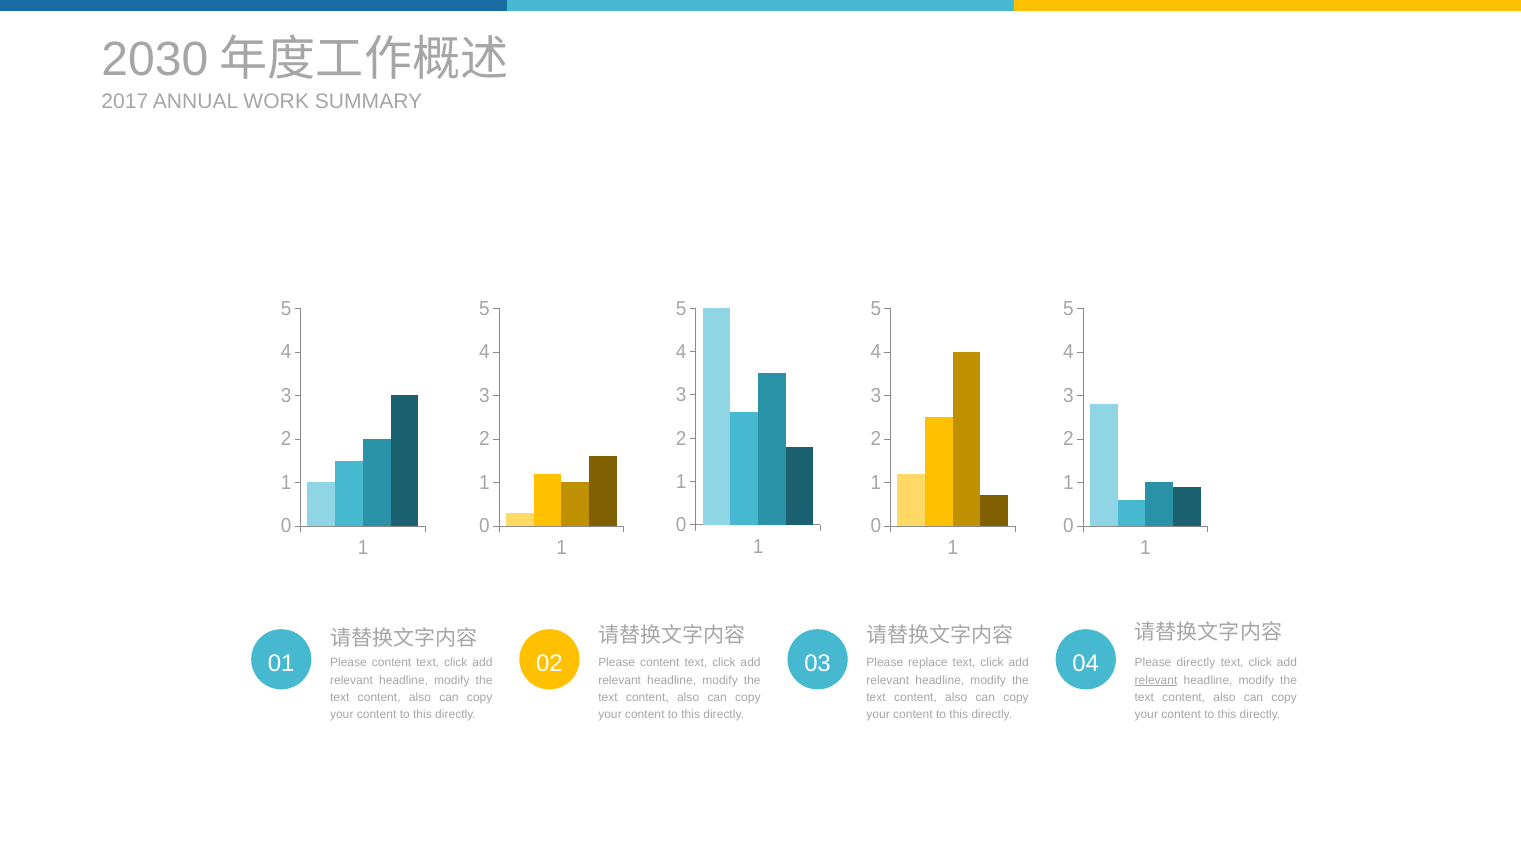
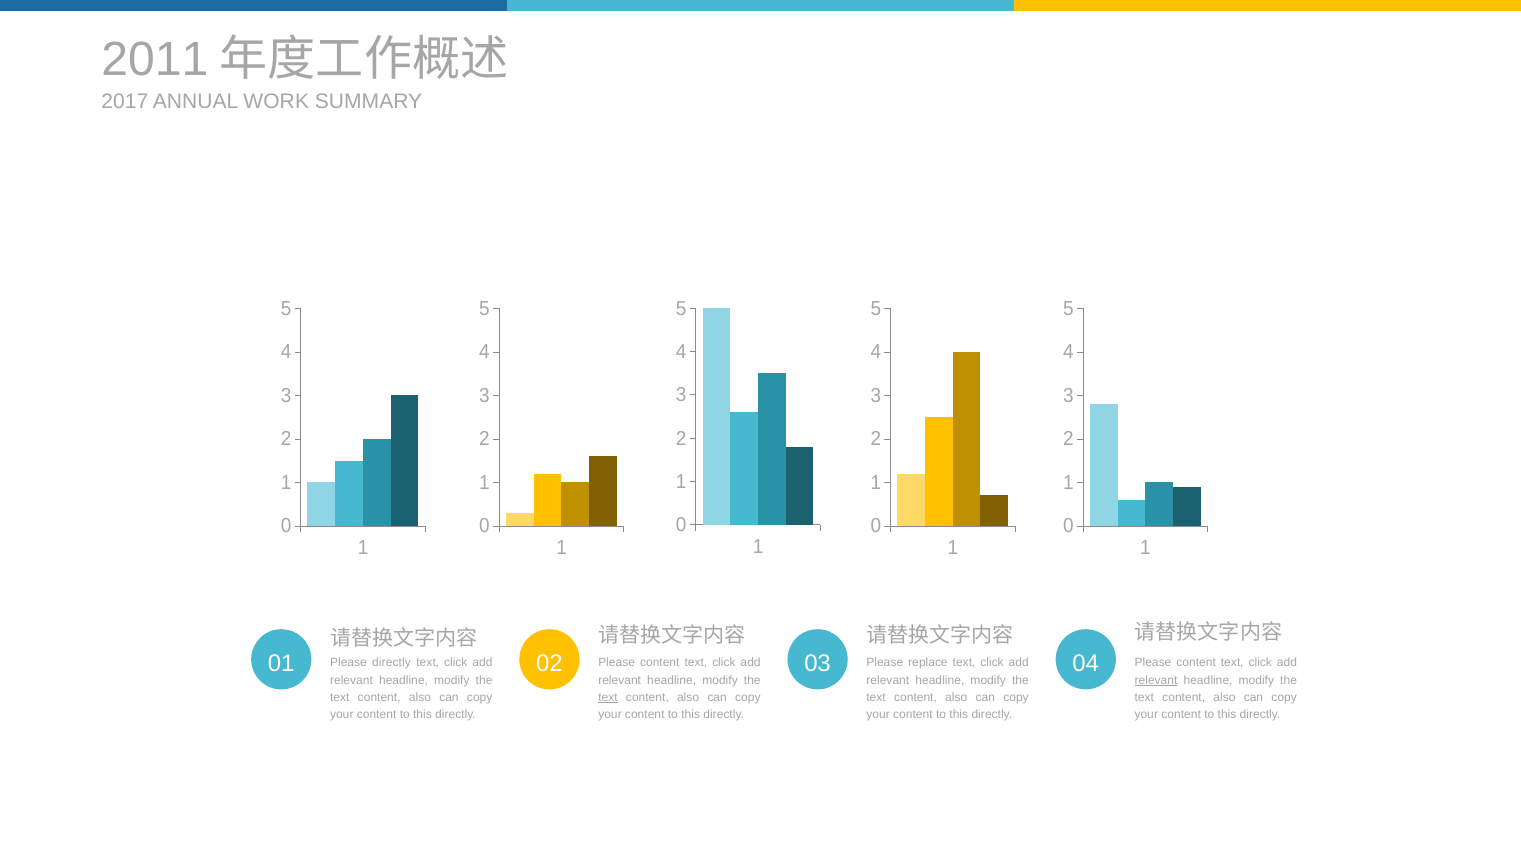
2030: 2030 -> 2011
03 Please directly: directly -> content
content at (392, 663): content -> directly
text at (608, 698) underline: none -> present
